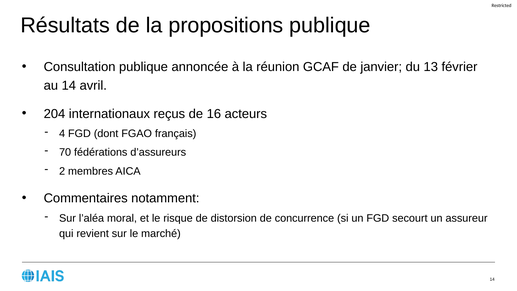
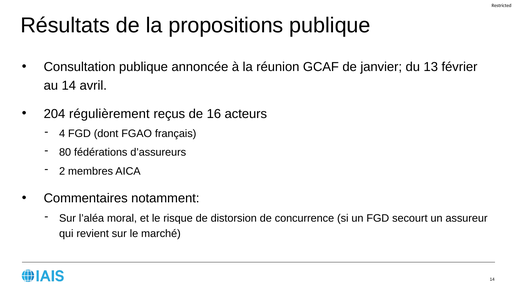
internationaux: internationaux -> régulièrement
70: 70 -> 80
